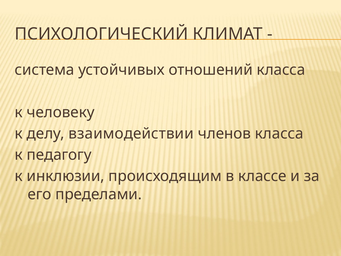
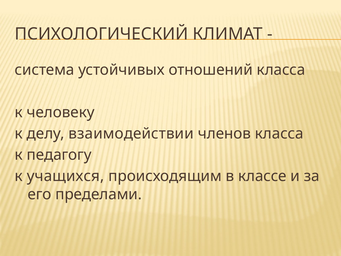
инклюзии: инклюзии -> учащихся
